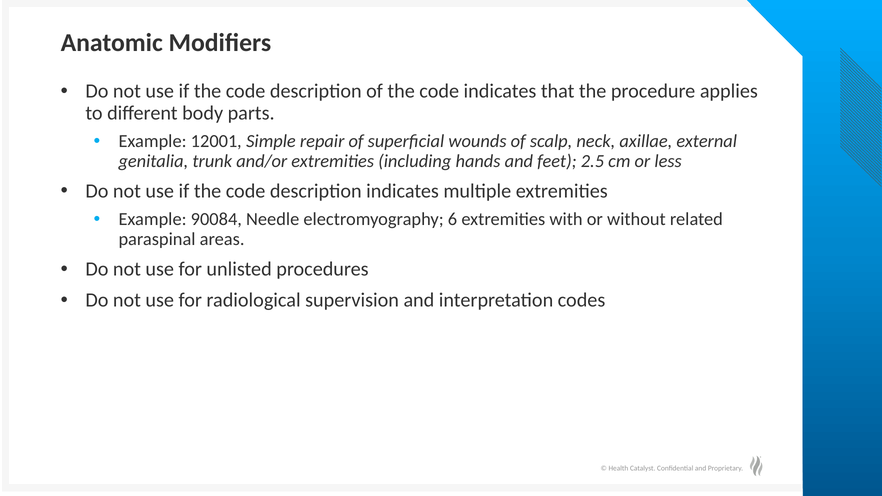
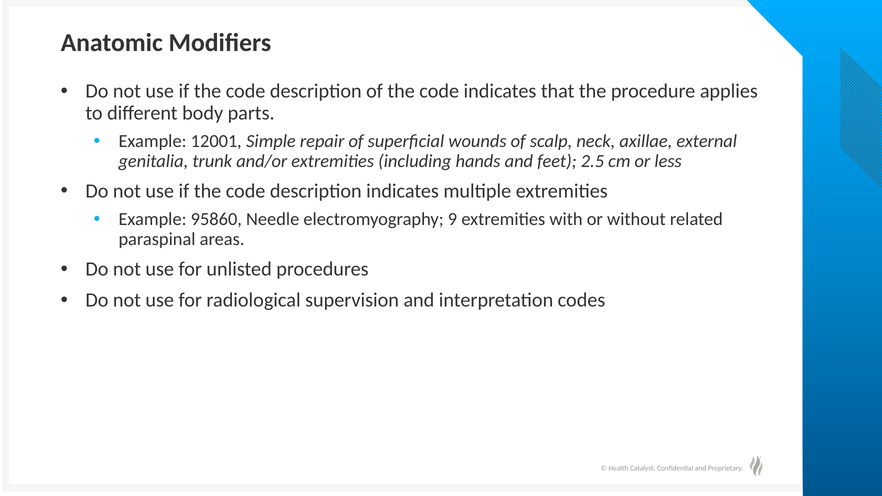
90084: 90084 -> 95860
6: 6 -> 9
